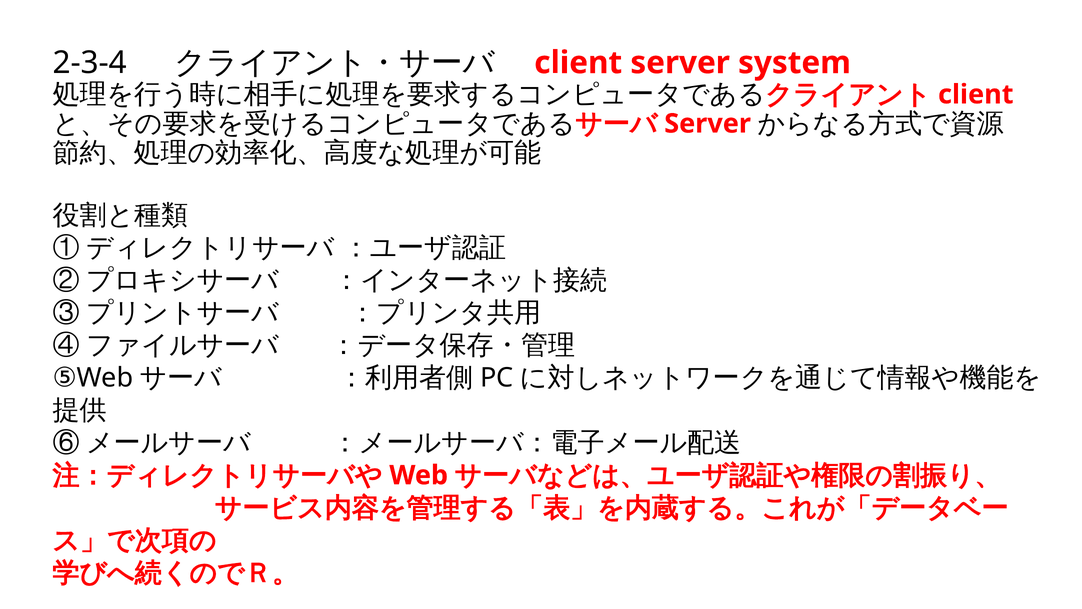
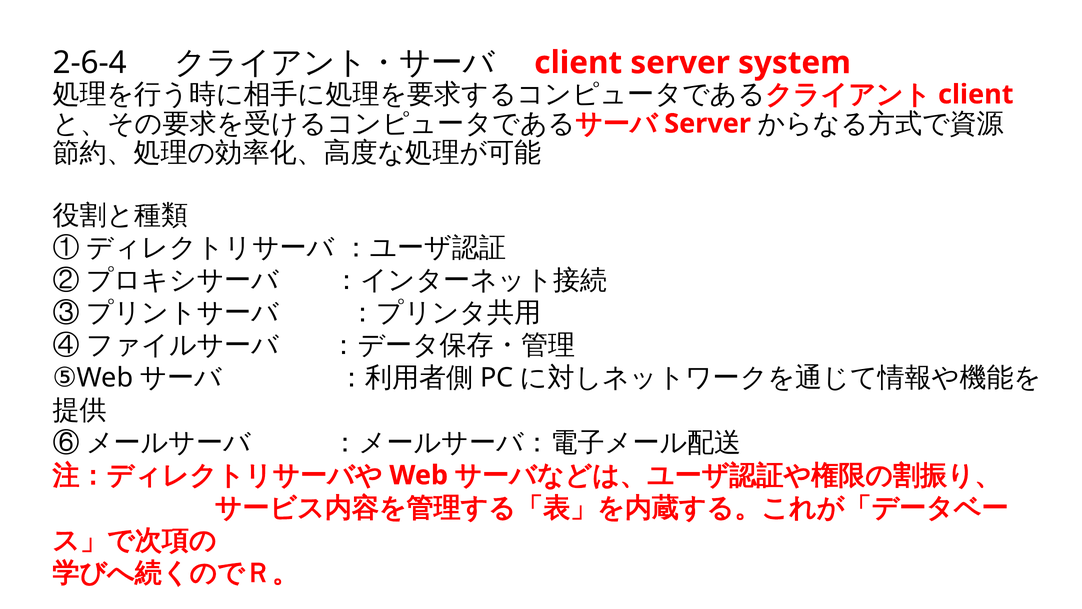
2-3-4: 2-3-4 -> 2-6-4
